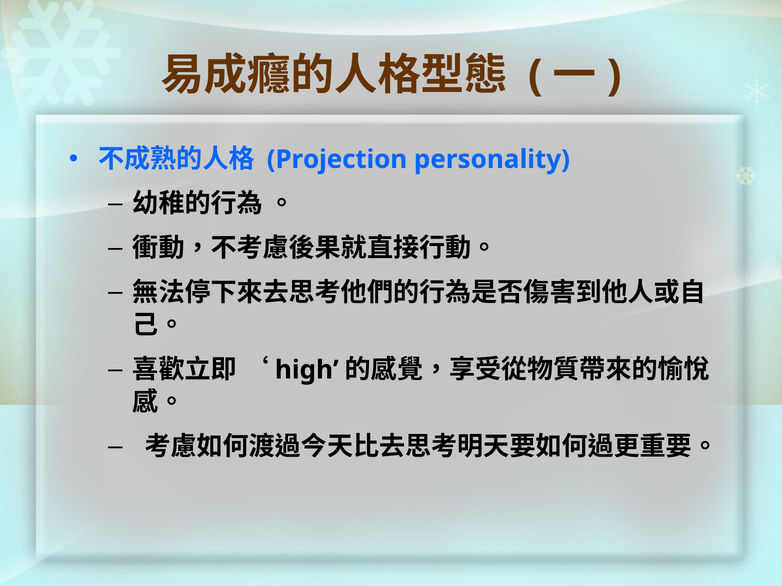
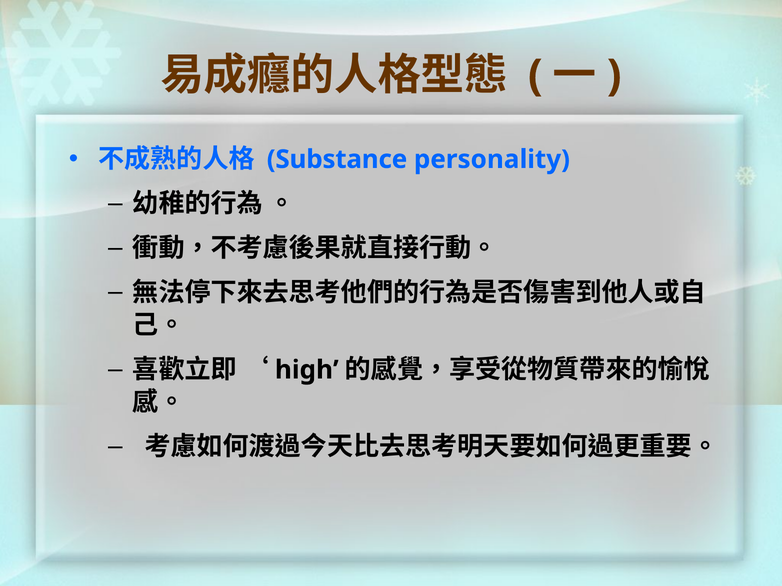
Projection: Projection -> Substance
